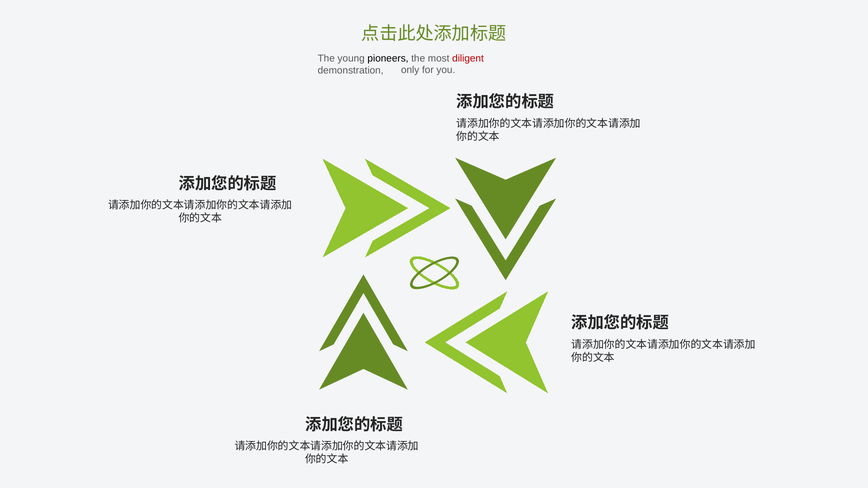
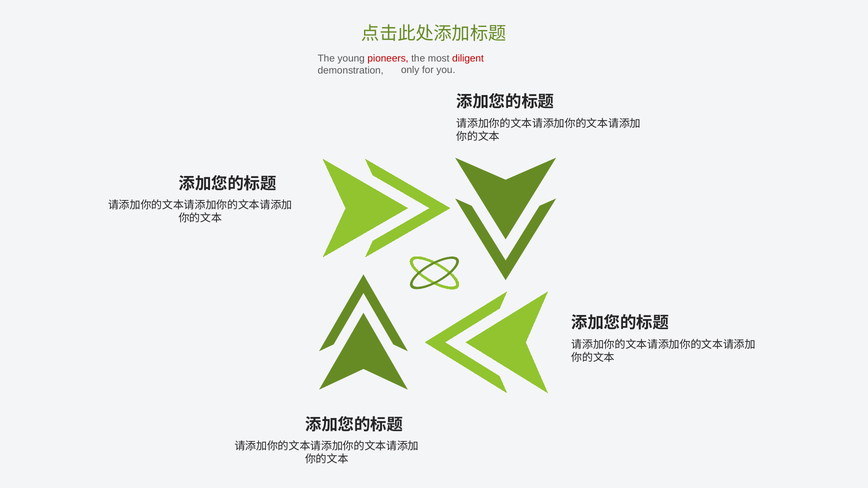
pioneers colour: black -> red
